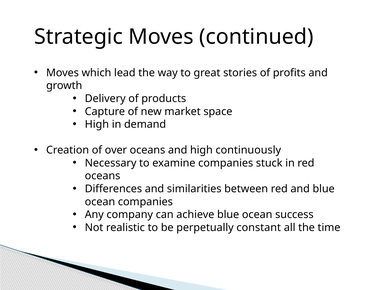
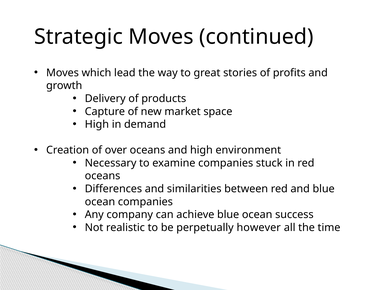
continuously: continuously -> environment
constant: constant -> however
